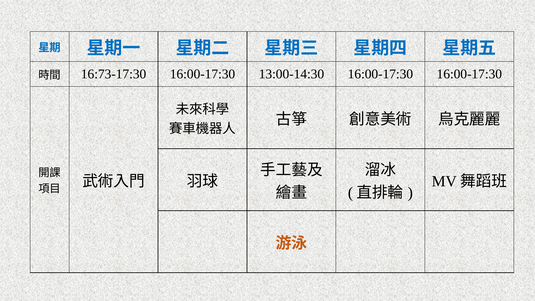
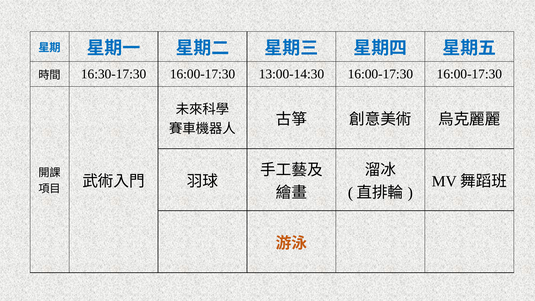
16:73-17:30: 16:73-17:30 -> 16:30-17:30
